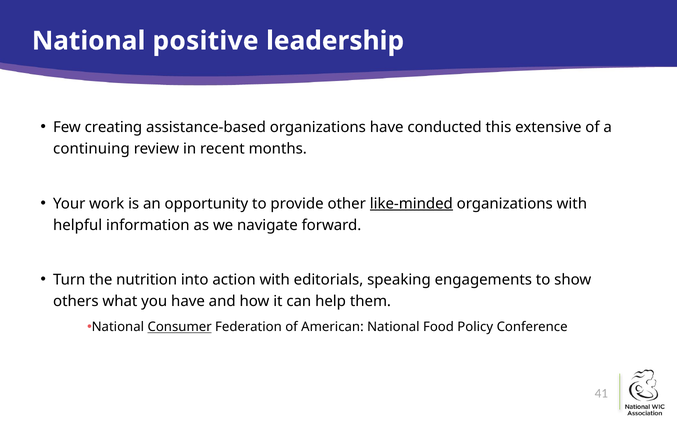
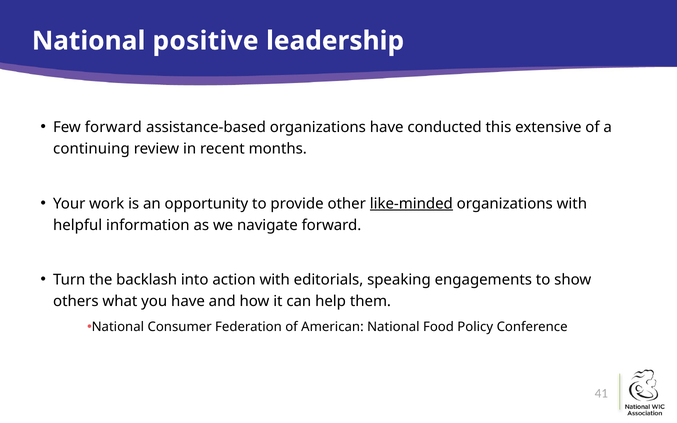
Few creating: creating -> forward
nutrition: nutrition -> backlash
Consumer underline: present -> none
